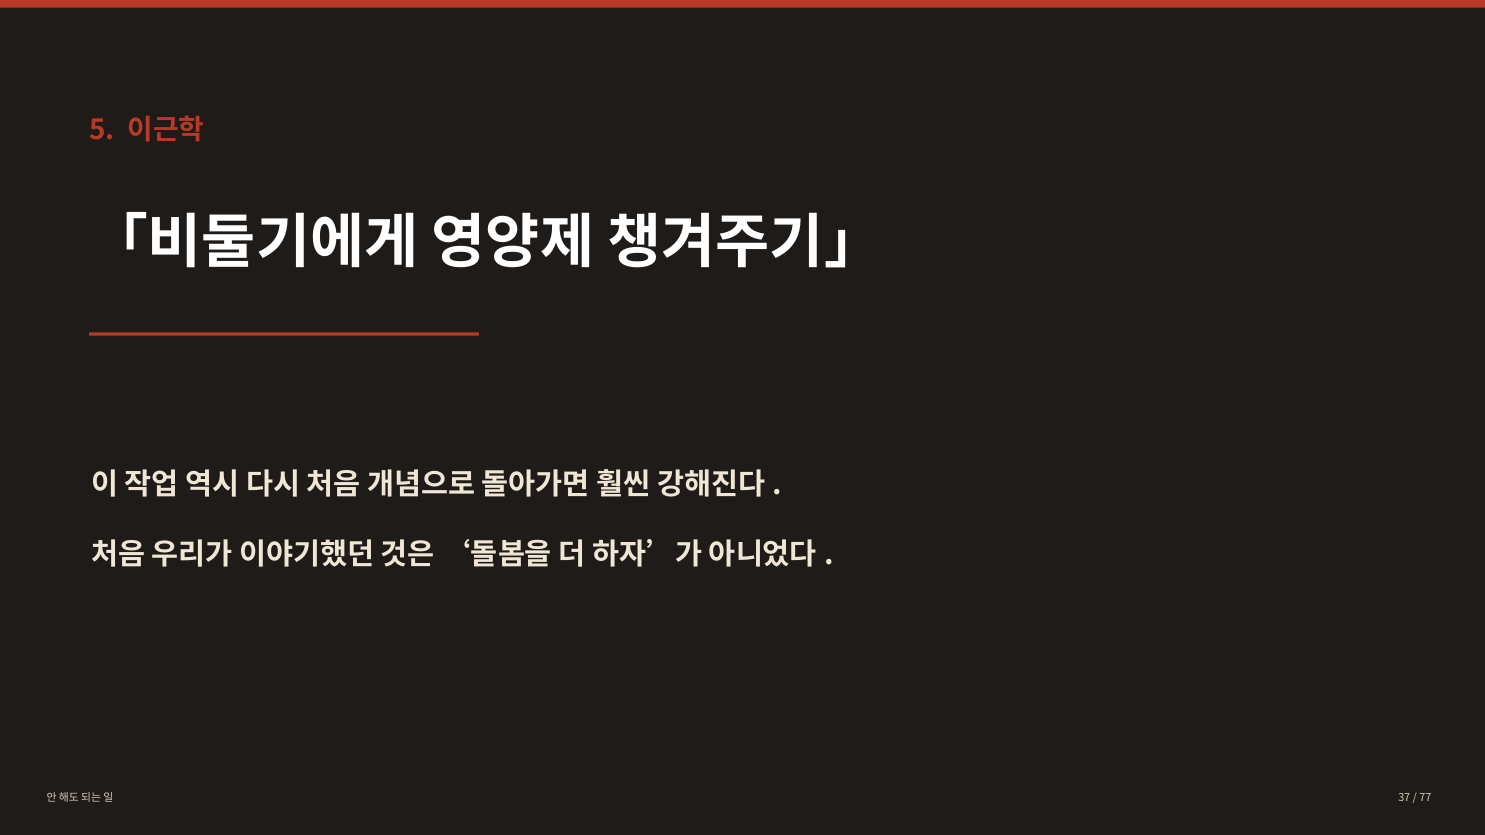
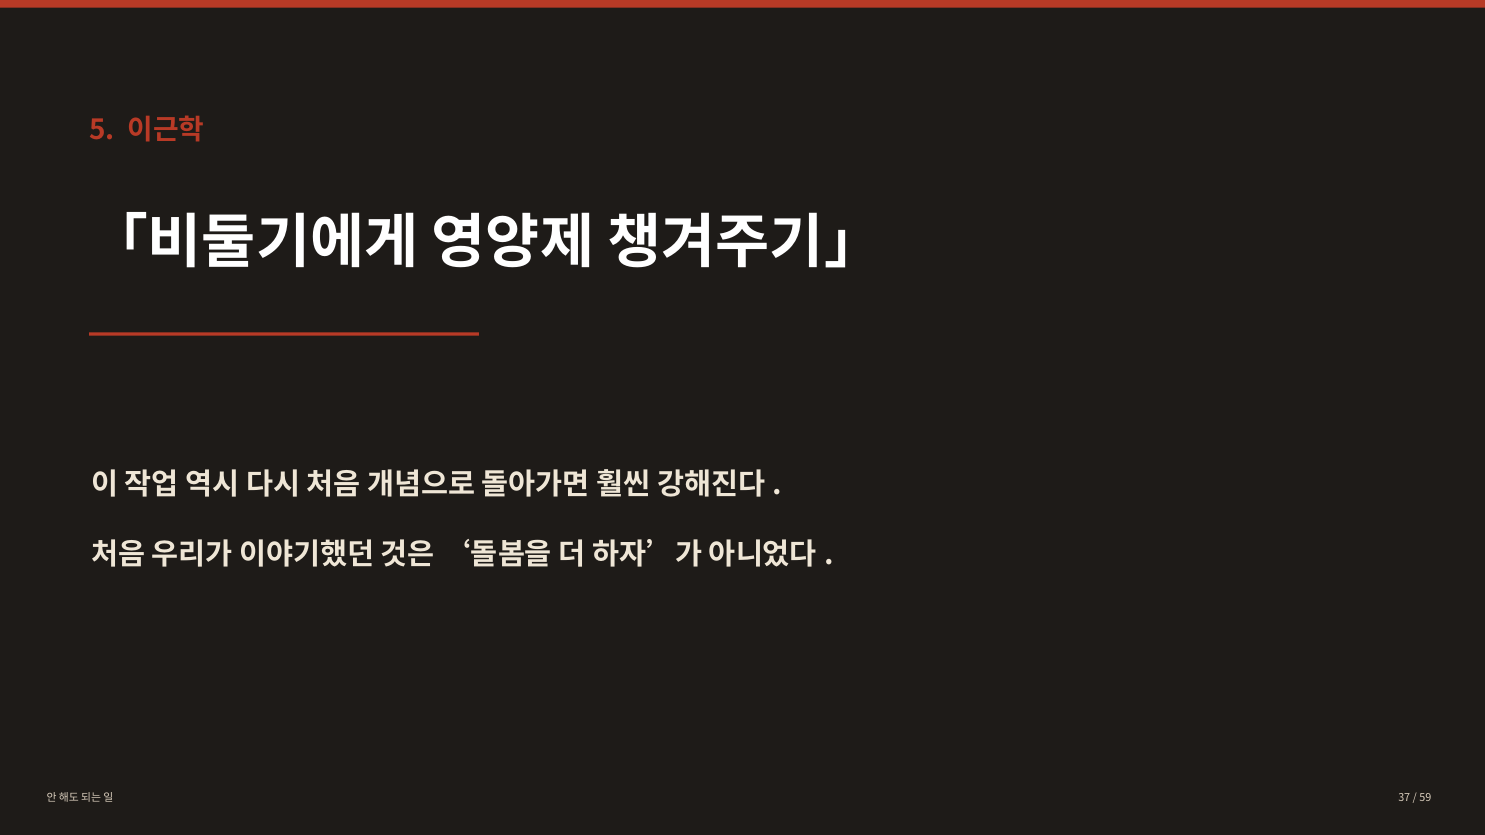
77: 77 -> 59
